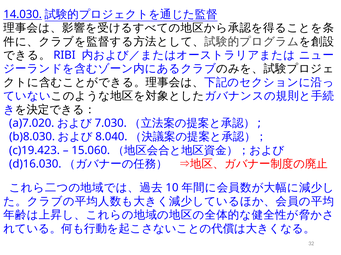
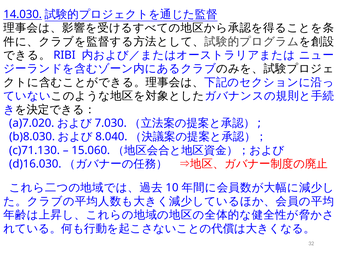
c)19.423: c)19.423 -> c)71.130
